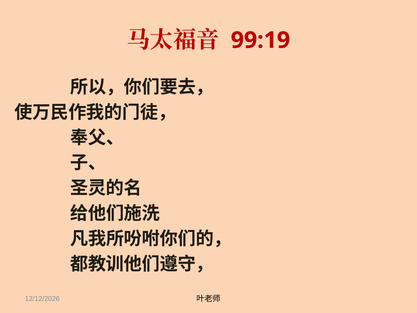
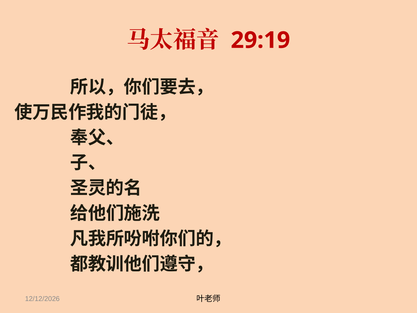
99:19: 99:19 -> 29:19
